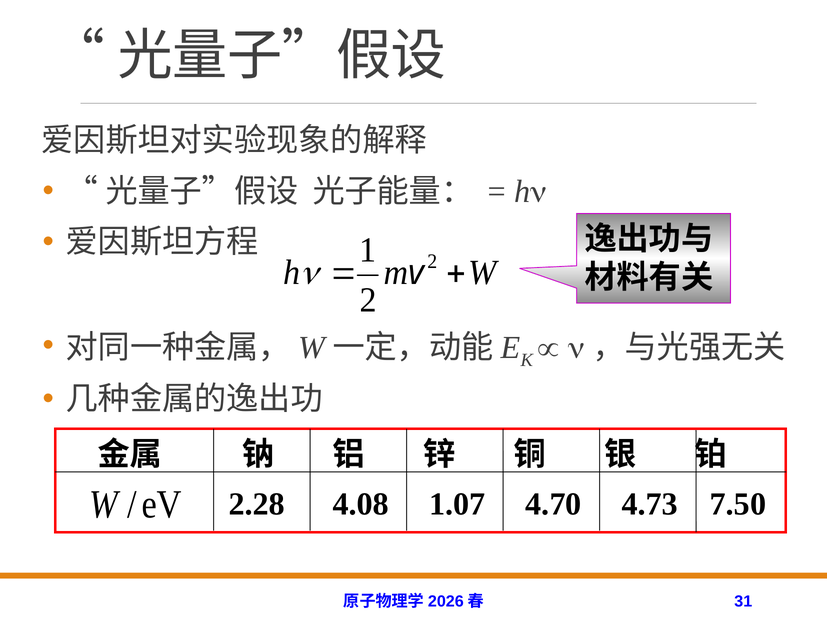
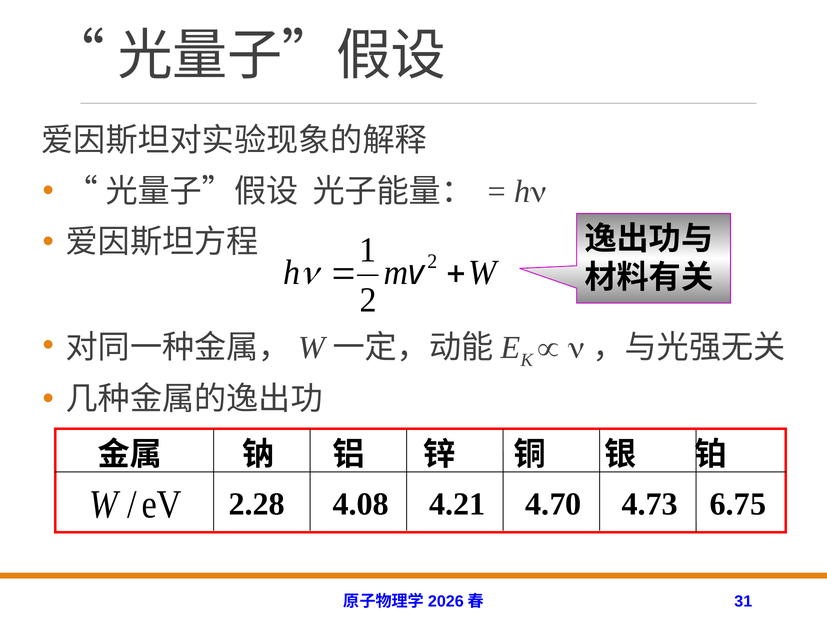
1.07: 1.07 -> 4.21
7.50: 7.50 -> 6.75
